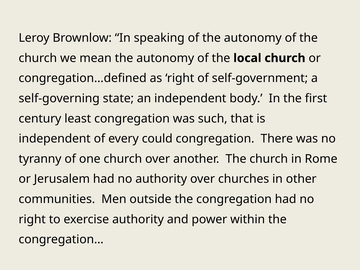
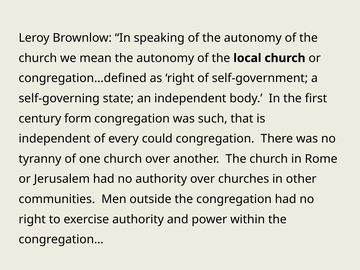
least: least -> form
